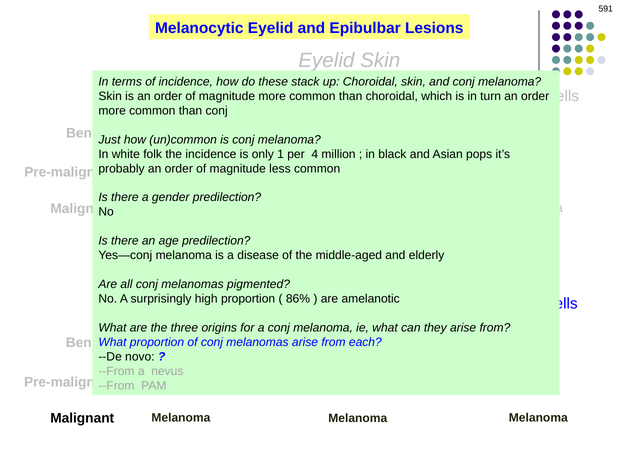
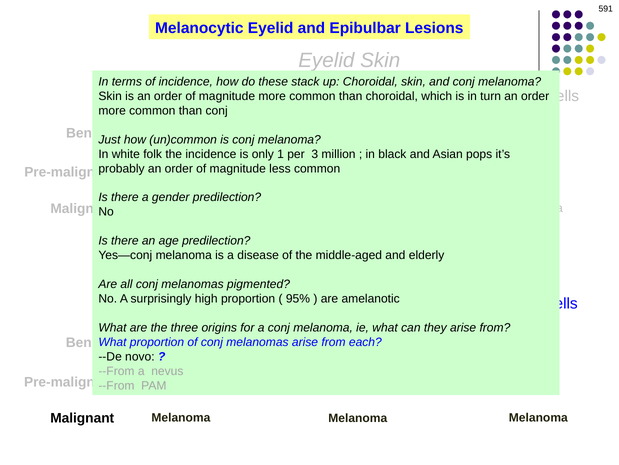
4: 4 -> 3
86%: 86% -> 95%
